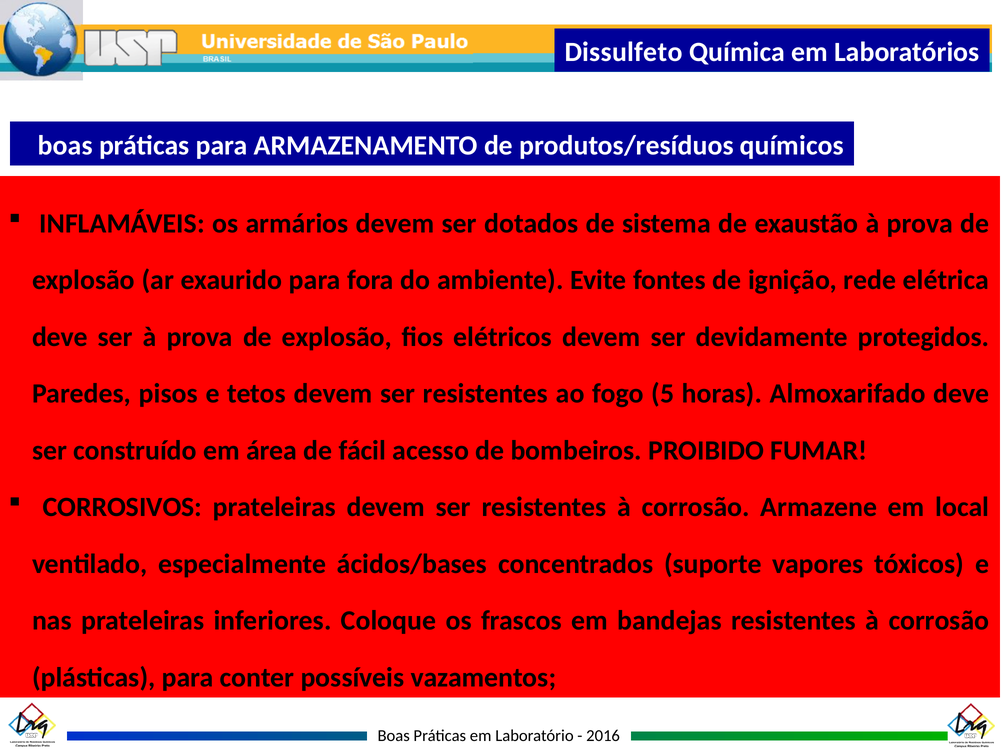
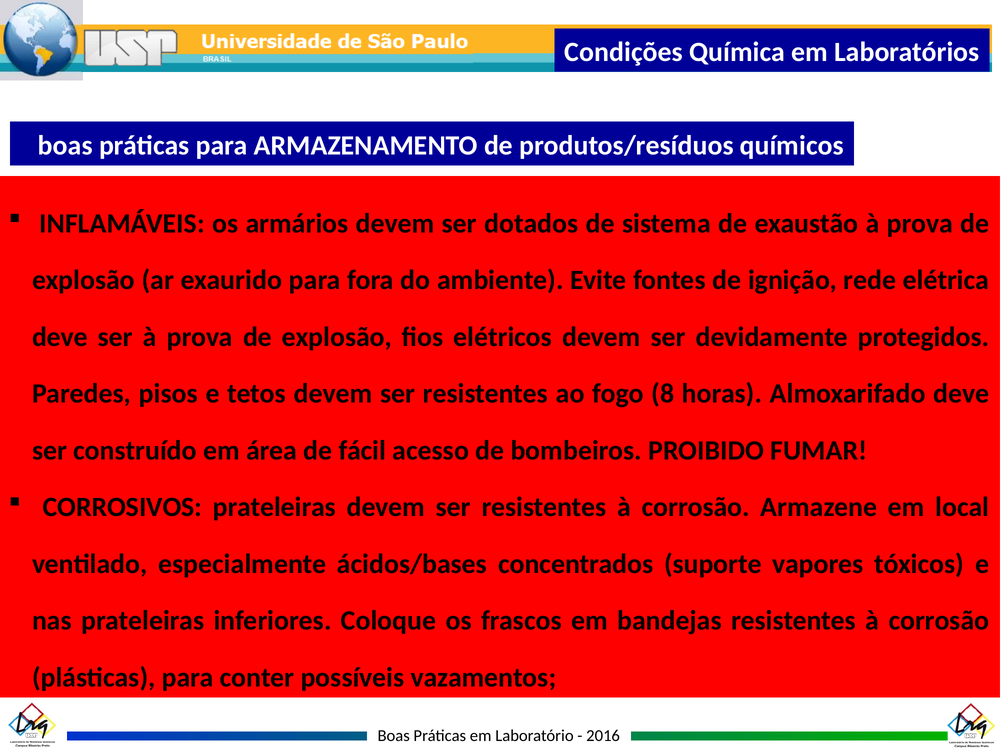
Dissulfeto: Dissulfeto -> Condições
5: 5 -> 8
